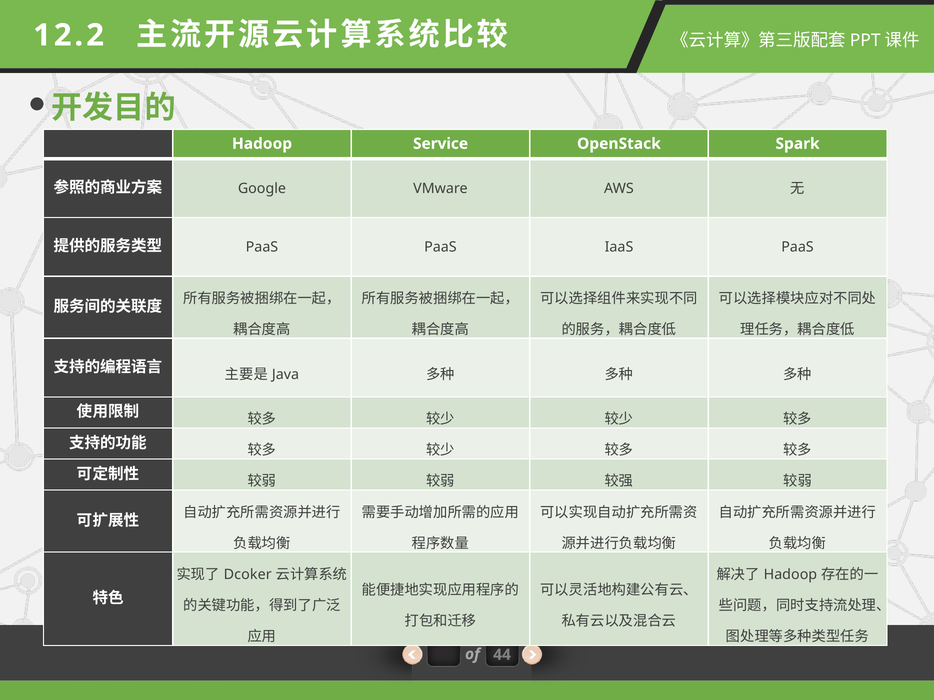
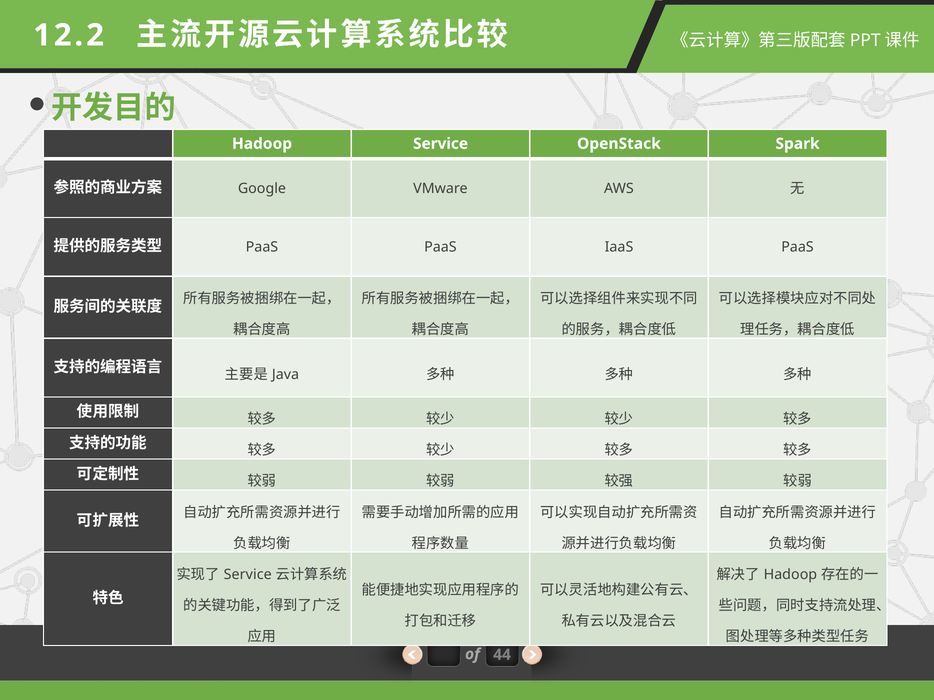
Dcoker at (248, 575): Dcoker -> Service
